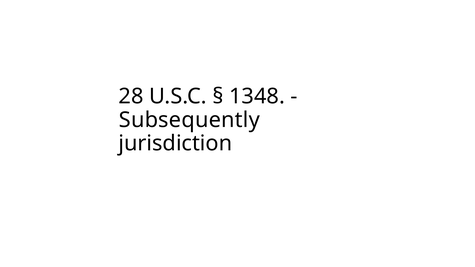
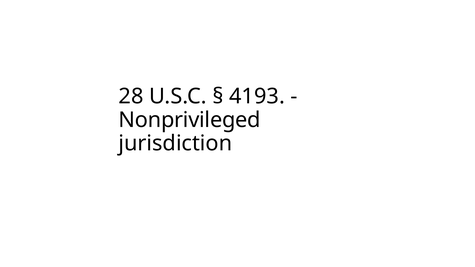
1348: 1348 -> 4193
Subsequently: Subsequently -> Nonprivileged
